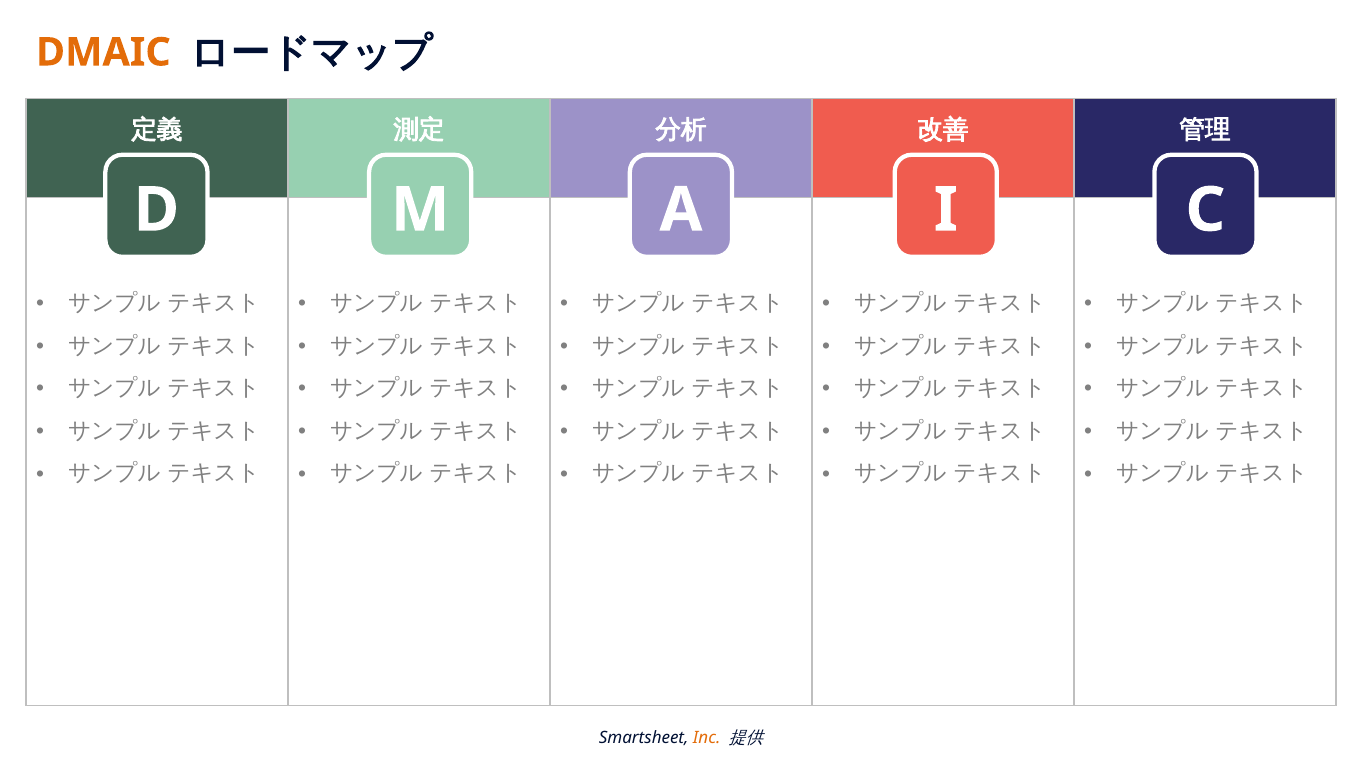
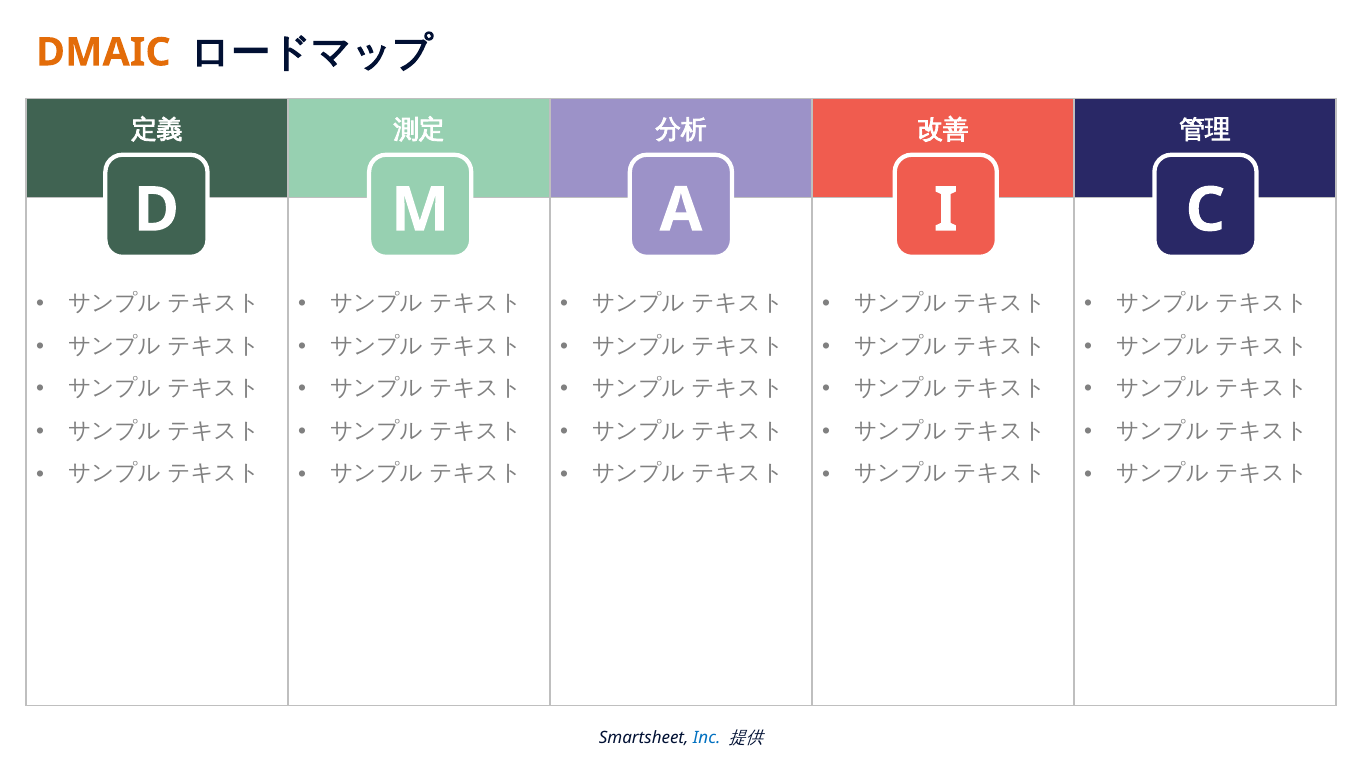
Inc colour: orange -> blue
